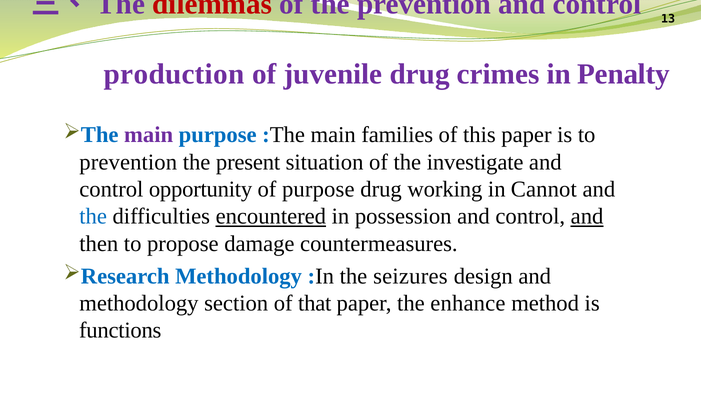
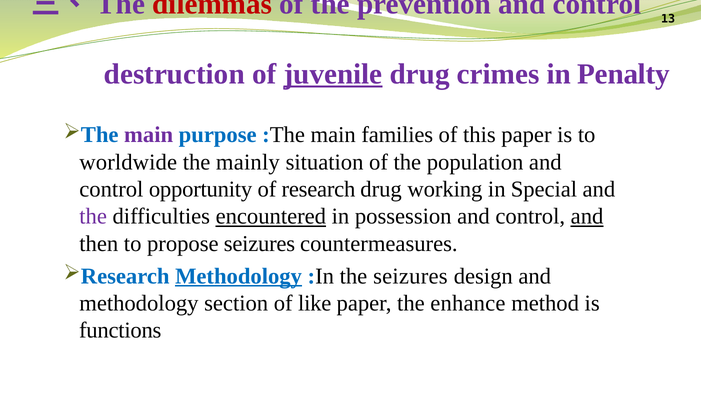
production: production -> destruction
juvenile underline: none -> present
prevention at (128, 162): prevention -> worldwide
present: present -> mainly
investigate: investigate -> population
of purpose: purpose -> research
Cannot: Cannot -> Special
the at (93, 217) colour: blue -> purple
propose damage: damage -> seizures
Methodology at (239, 276) underline: none -> present
that: that -> like
